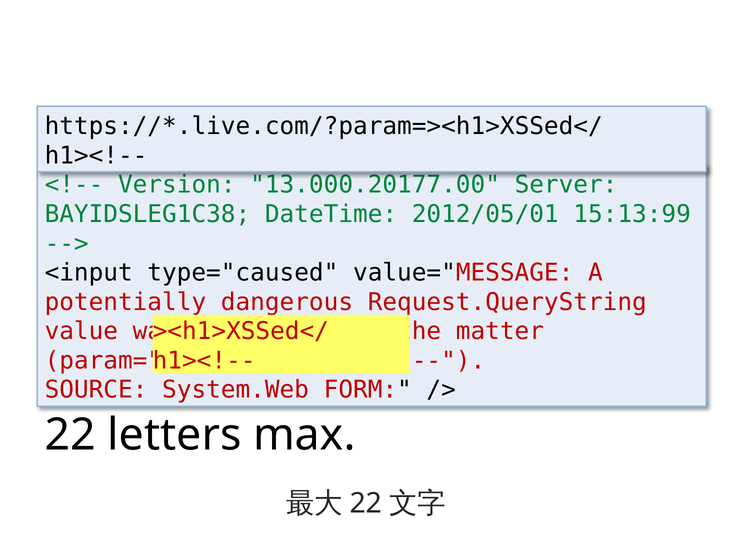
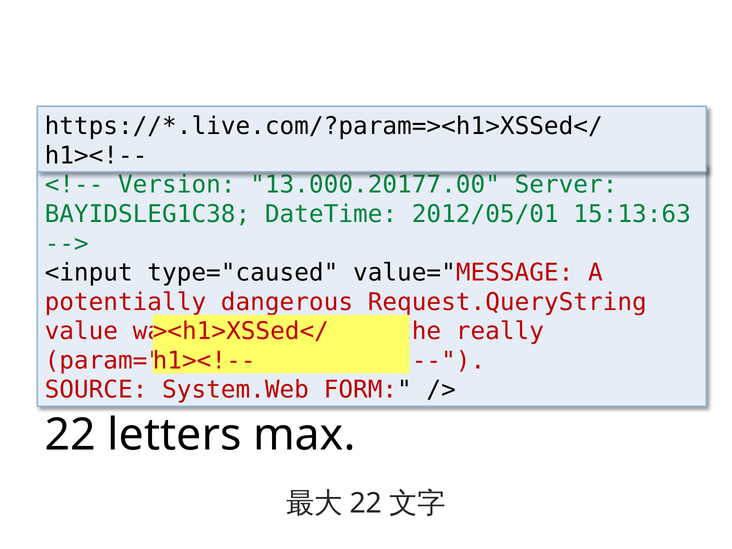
15:13:99: 15:13:99 -> 15:13:63
matter: matter -> really
